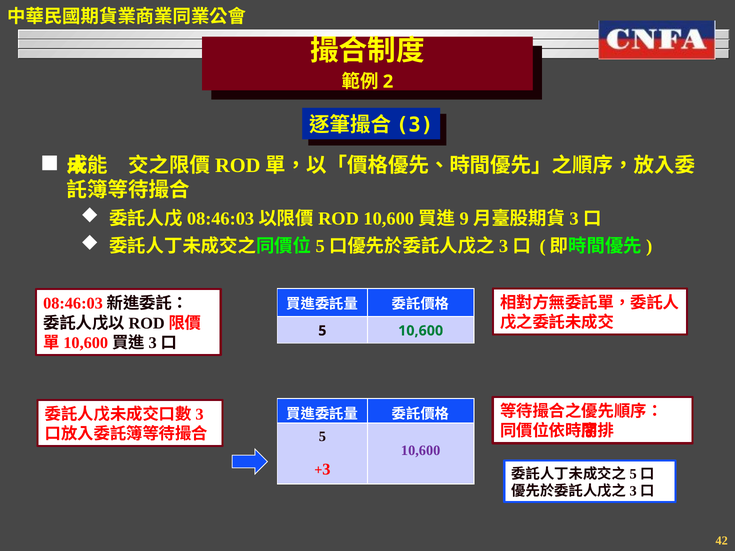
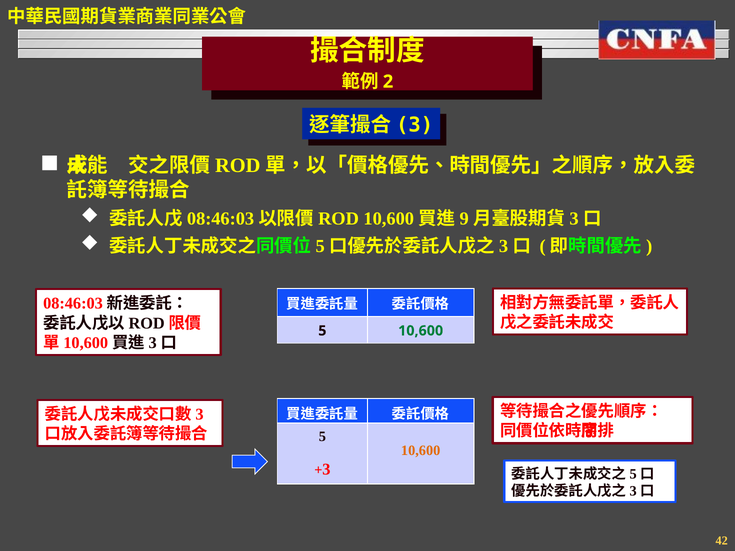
10,600 at (421, 451) colour: purple -> orange
